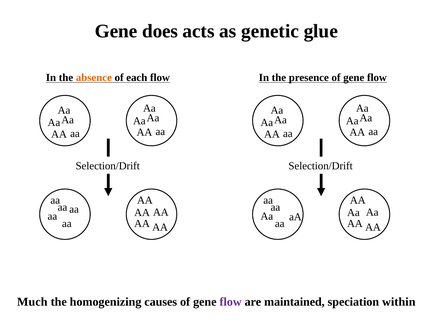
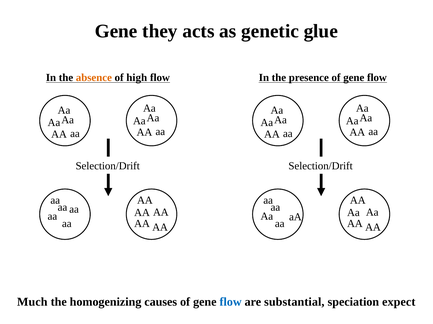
does: does -> they
each: each -> high
flow at (231, 302) colour: purple -> blue
maintained: maintained -> substantial
within: within -> expect
